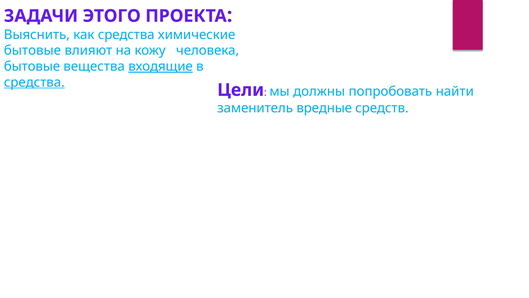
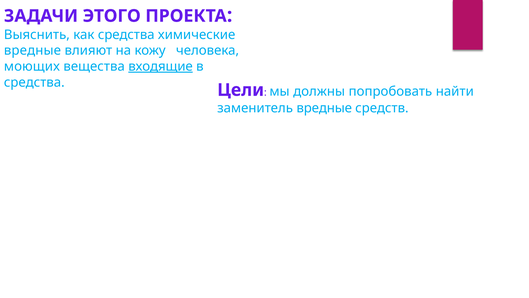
бытовые at (32, 50): бытовые -> вредные
бытовые at (32, 66): бытовые -> моющих
средства at (34, 82) underline: present -> none
